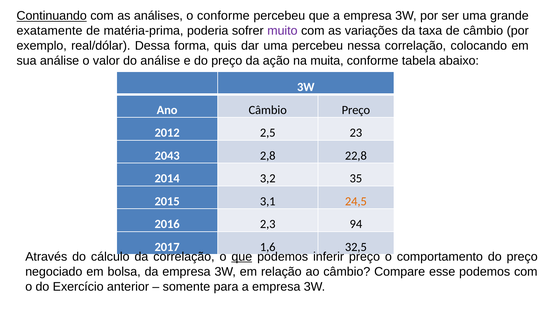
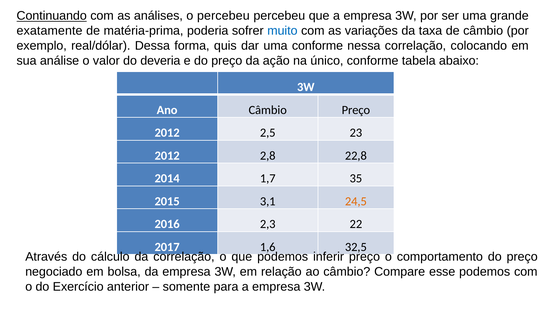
o conforme: conforme -> percebeu
muito colour: purple -> blue
uma percebeu: percebeu -> conforme
do análise: análise -> deveria
muita: muita -> único
2043 at (167, 155): 2043 -> 2012
3,2: 3,2 -> 1,7
94: 94 -> 22
que at (242, 256) underline: present -> none
